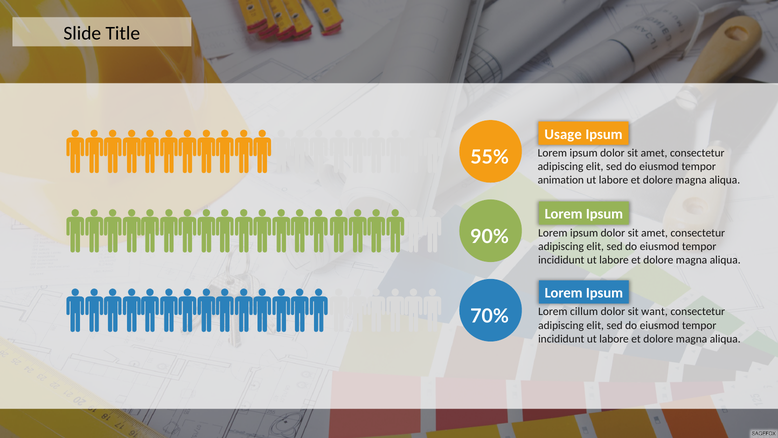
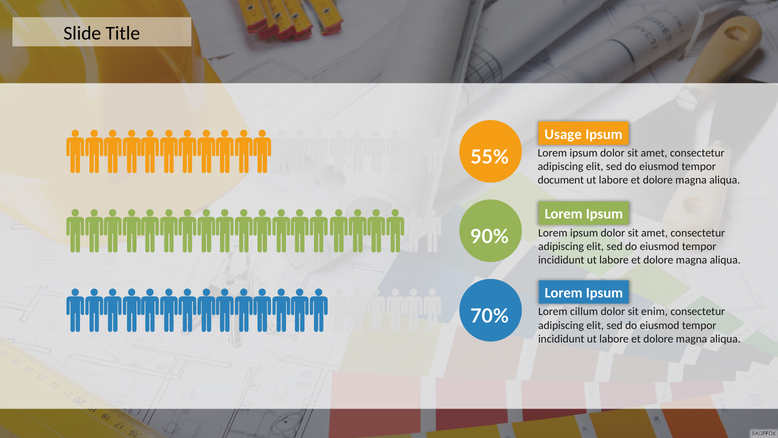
animation: animation -> document
want: want -> enim
